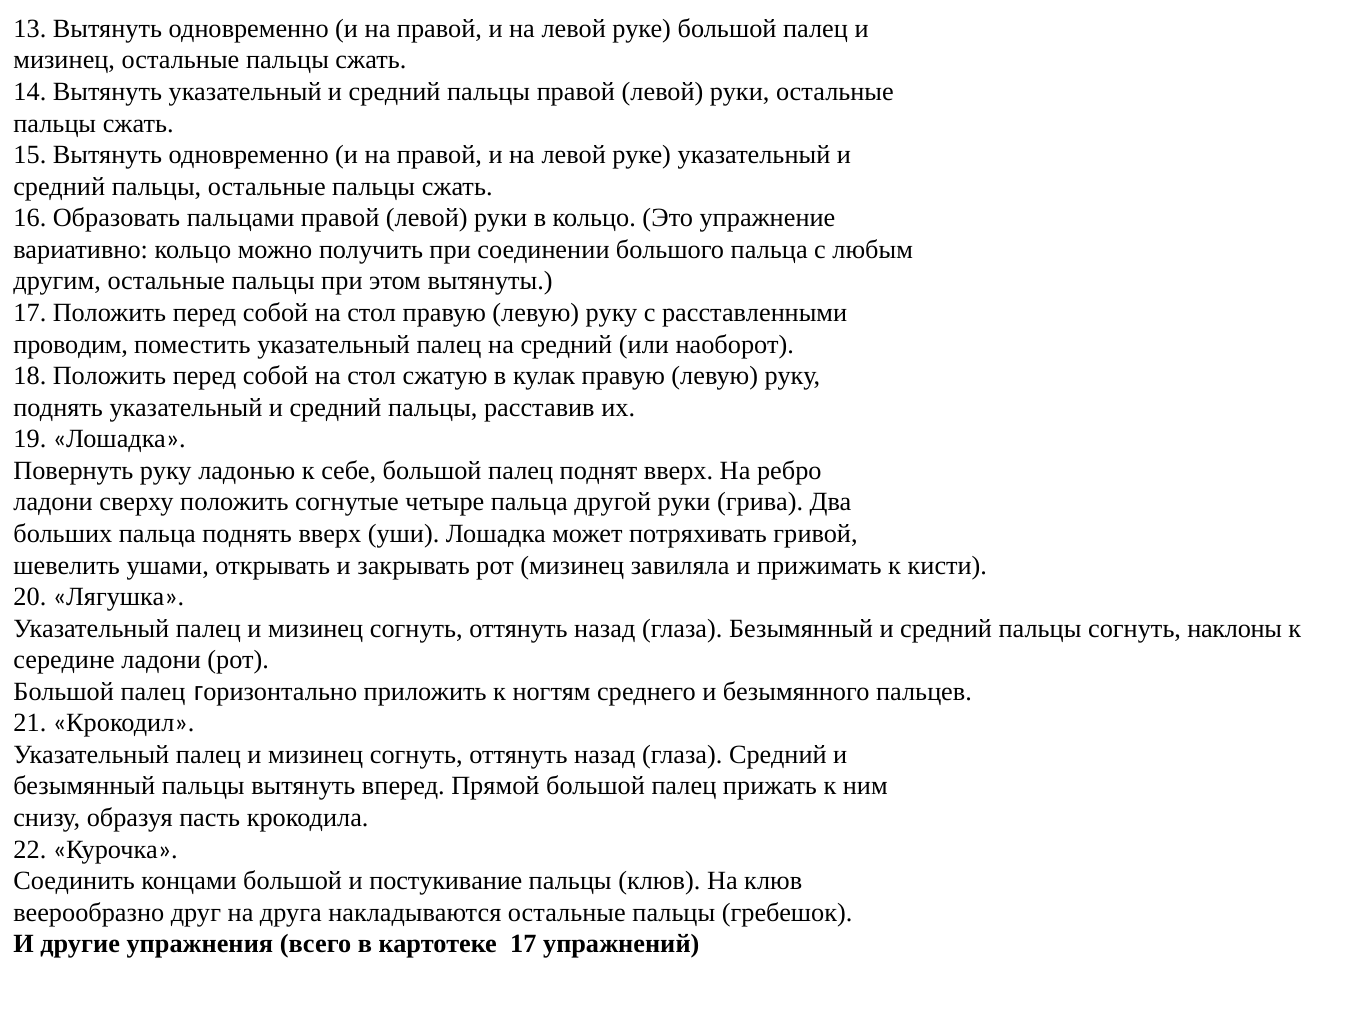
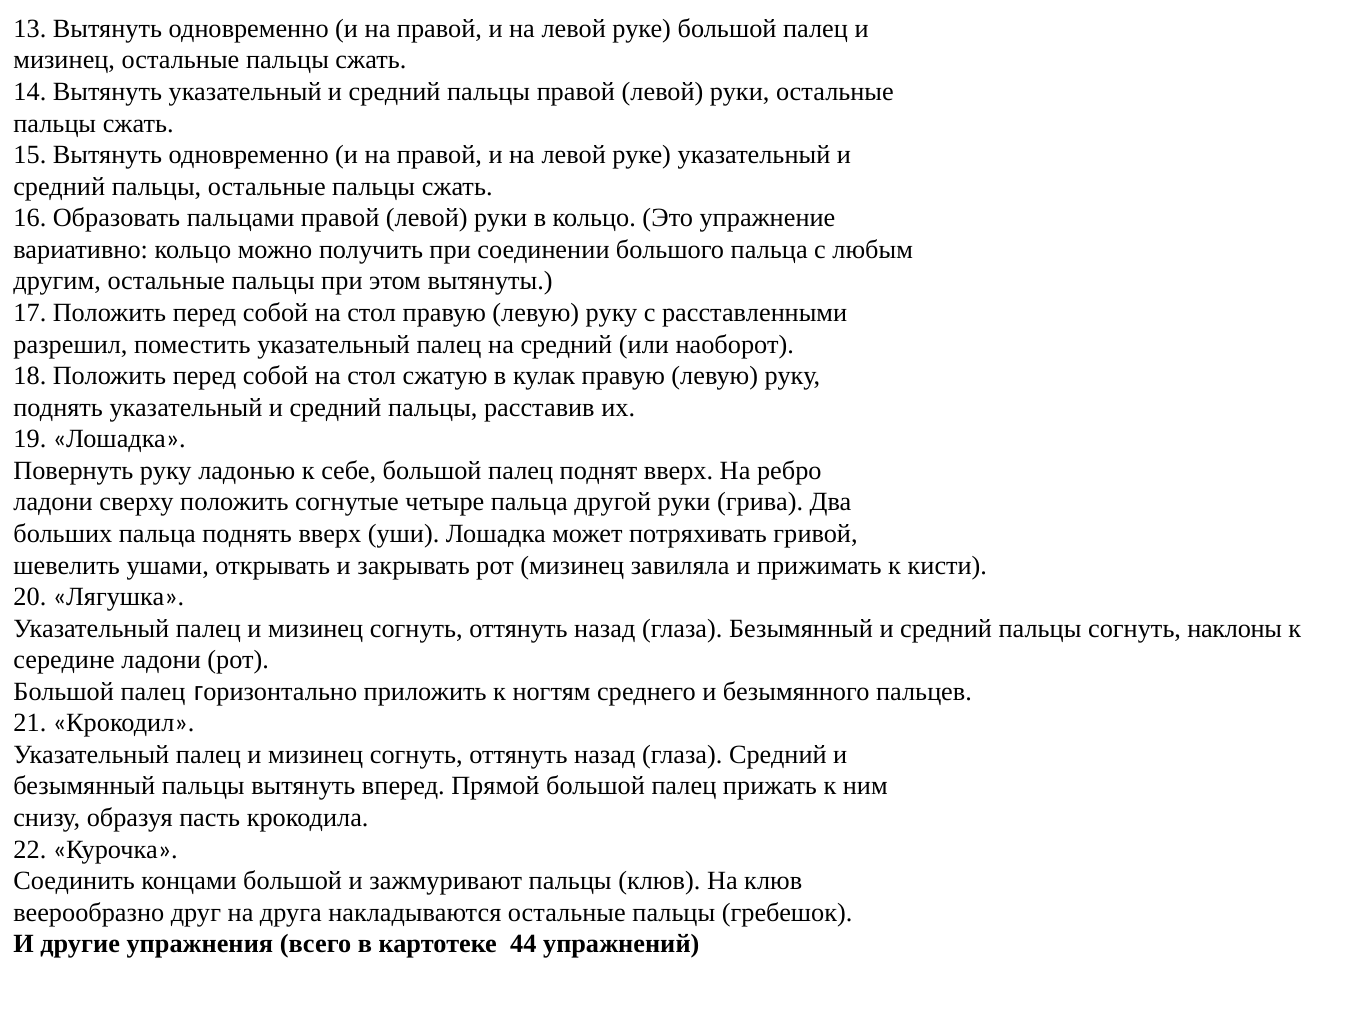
проводим: проводим -> разрешил
постукивание: постукивание -> зажмуривают
картотеке 17: 17 -> 44
